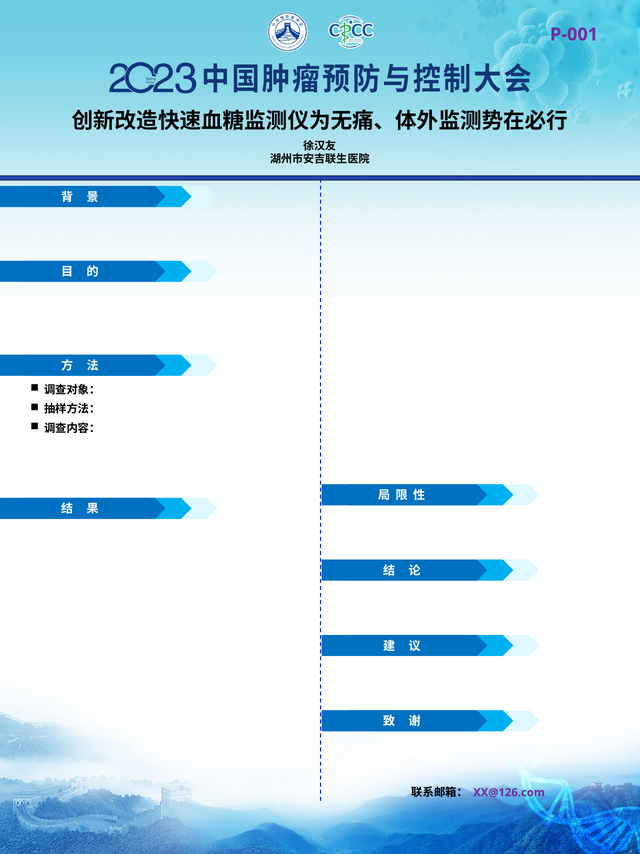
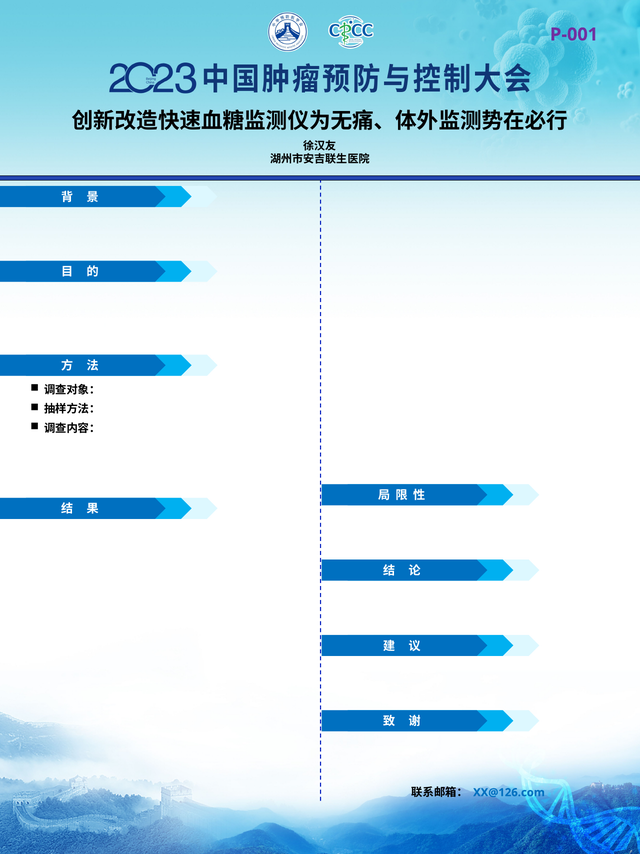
XX@126.com colour: purple -> blue
